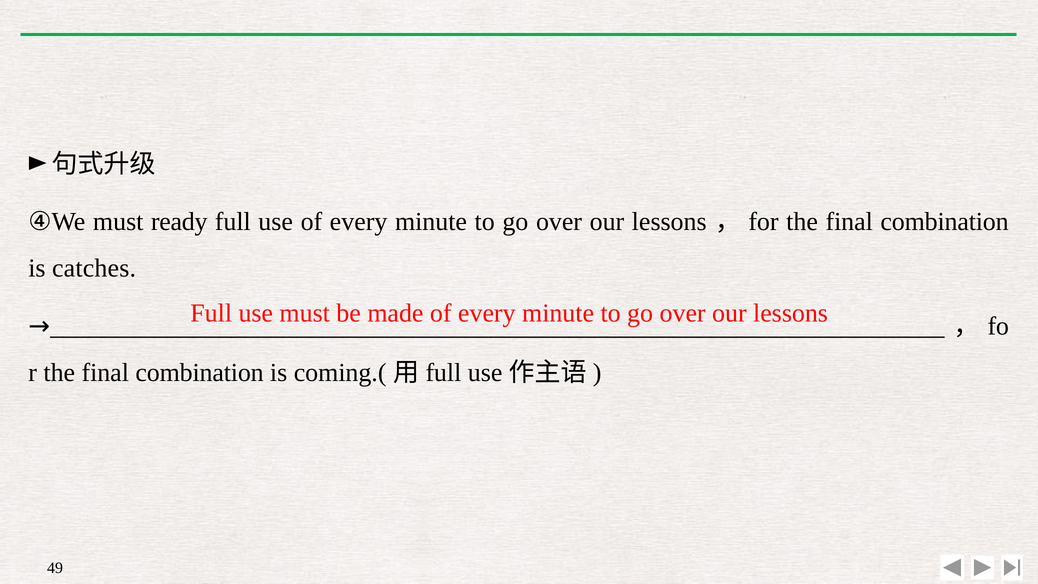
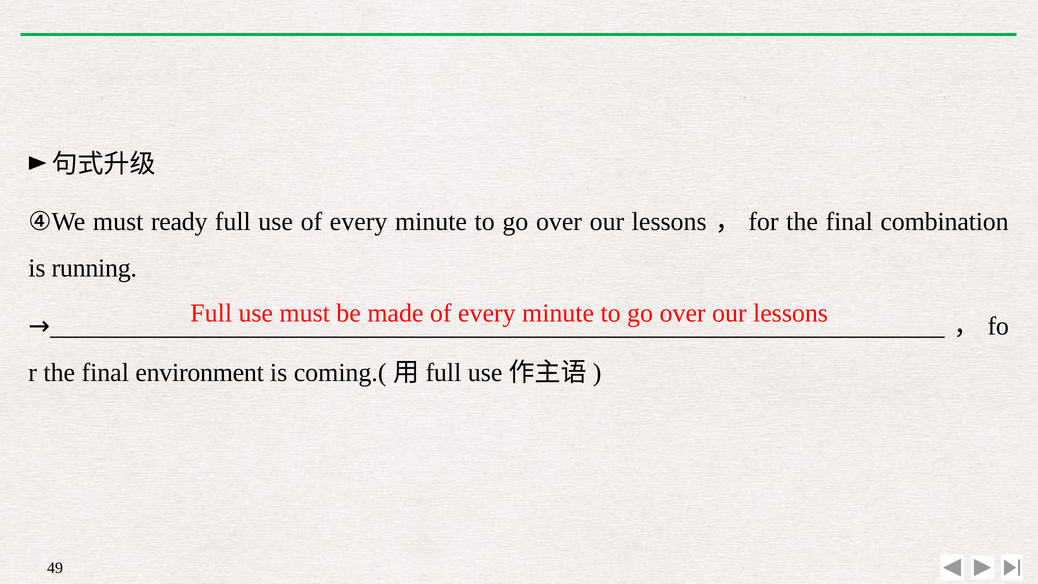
catches: catches -> running
combination at (200, 373): combination -> environment
